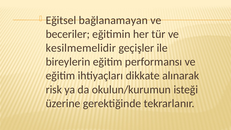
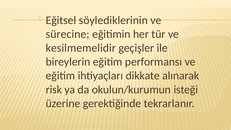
bağlanamayan: bağlanamayan -> söylediklerinin
beceriler: beceriler -> sürecine
